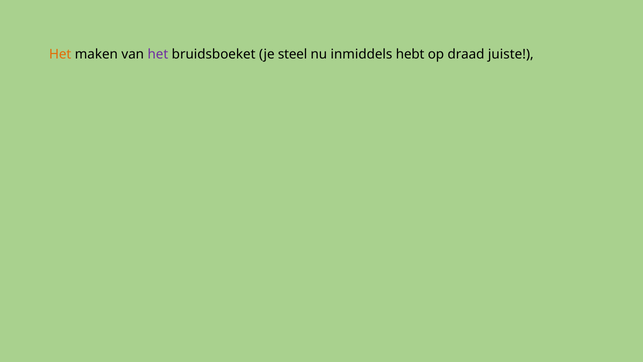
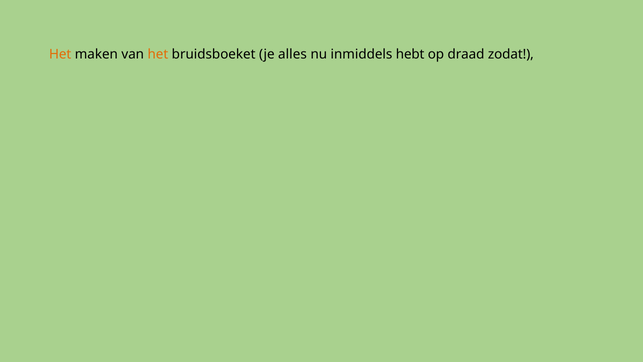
het at (158, 54) colour: purple -> orange
steel: steel -> alles
juiste: juiste -> zodat
